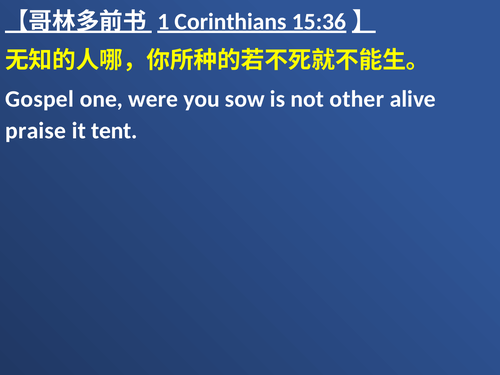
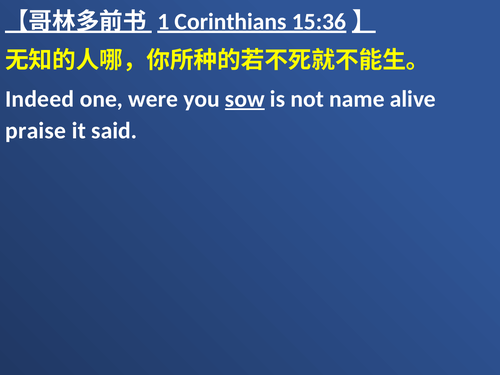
Gospel: Gospel -> Indeed
sow underline: none -> present
other: other -> name
tent: tent -> said
